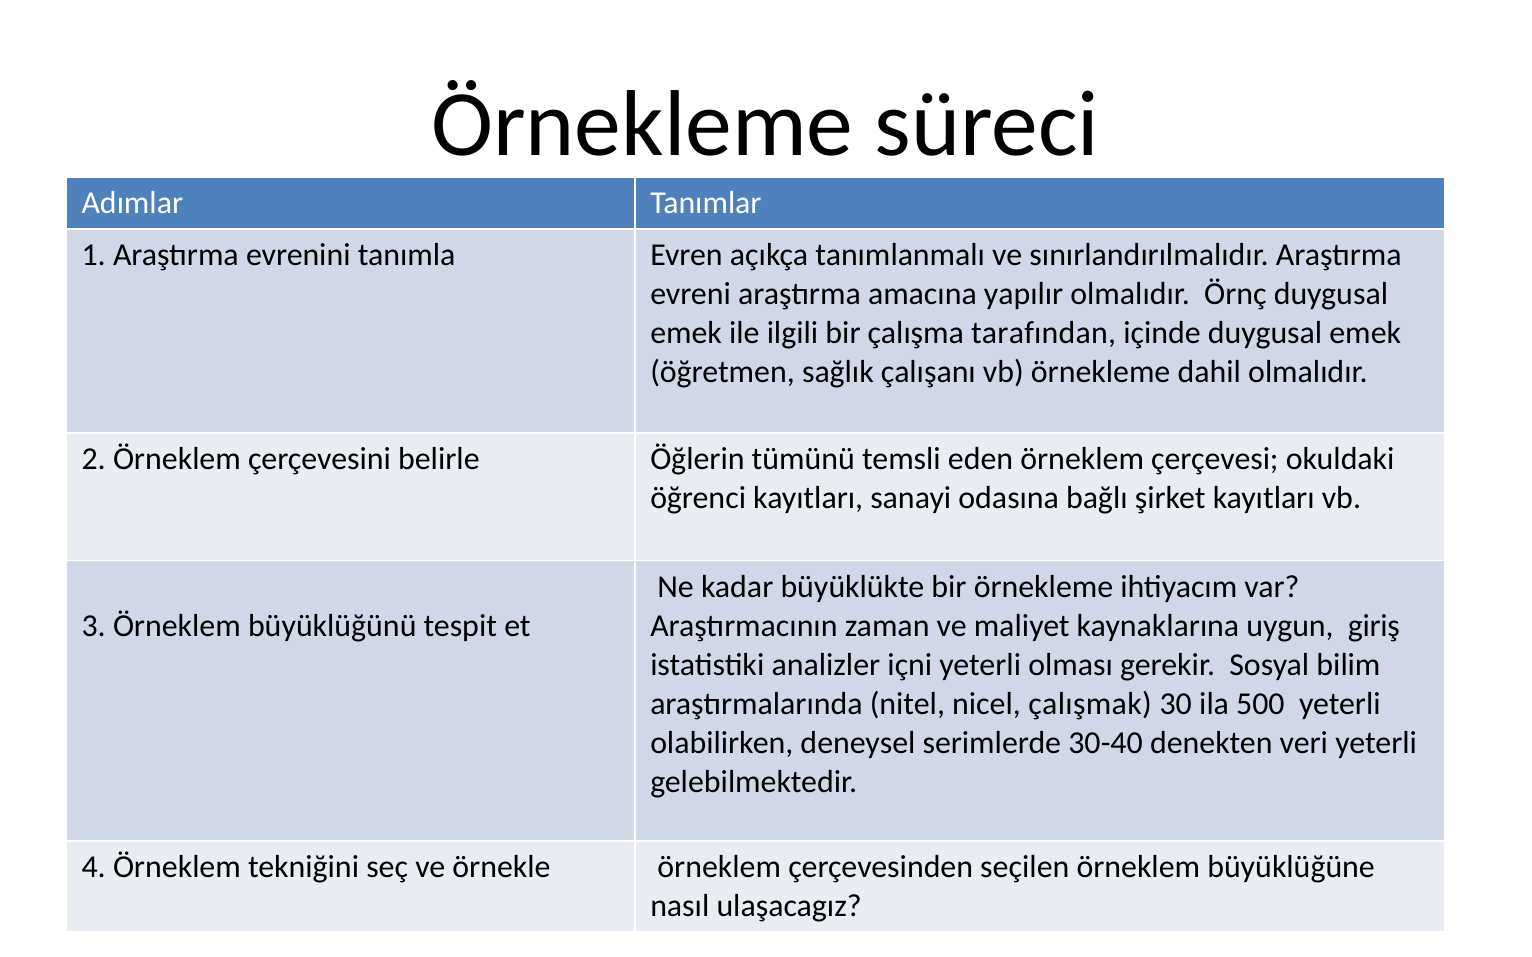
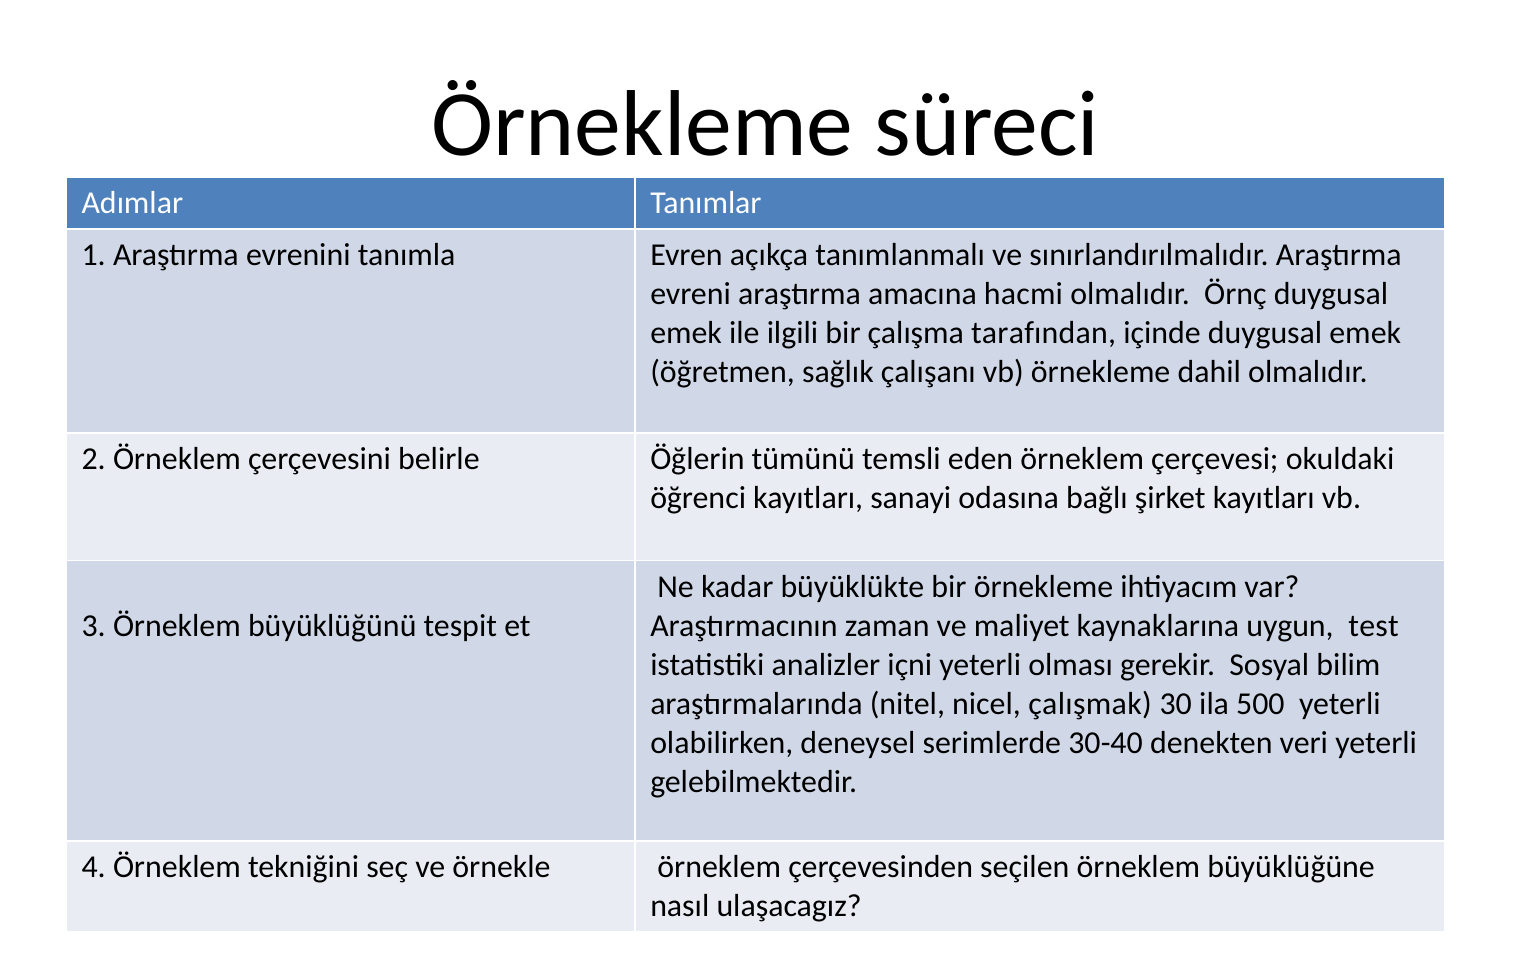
yapılır: yapılır -> hacmi
giriş: giriş -> test
